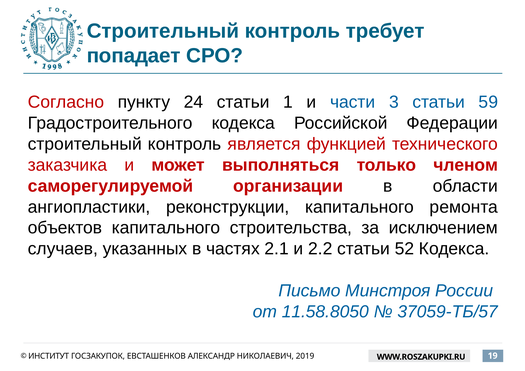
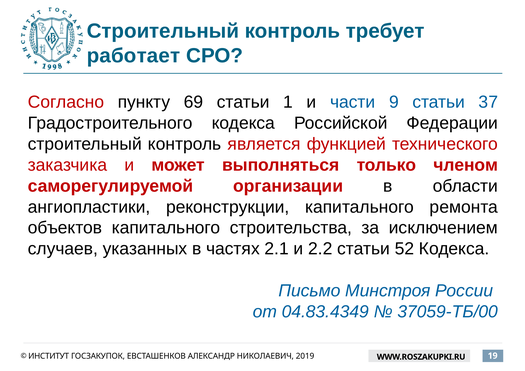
попадает: попадает -> работает
24: 24 -> 69
3: 3 -> 9
59: 59 -> 37
11.58.8050: 11.58.8050 -> 04.83.4349
37059-ТБ/57: 37059-ТБ/57 -> 37059-ТБ/00
